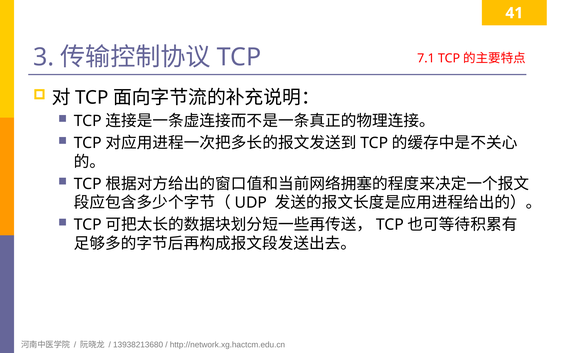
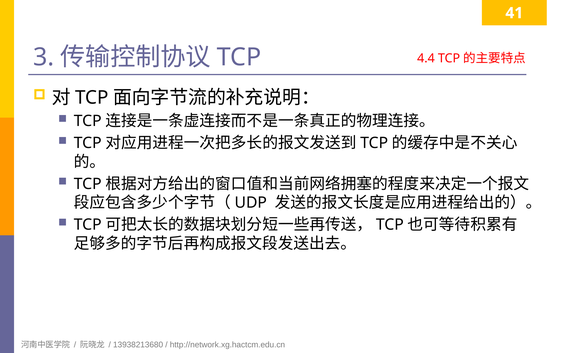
7.1: 7.1 -> 4.4
